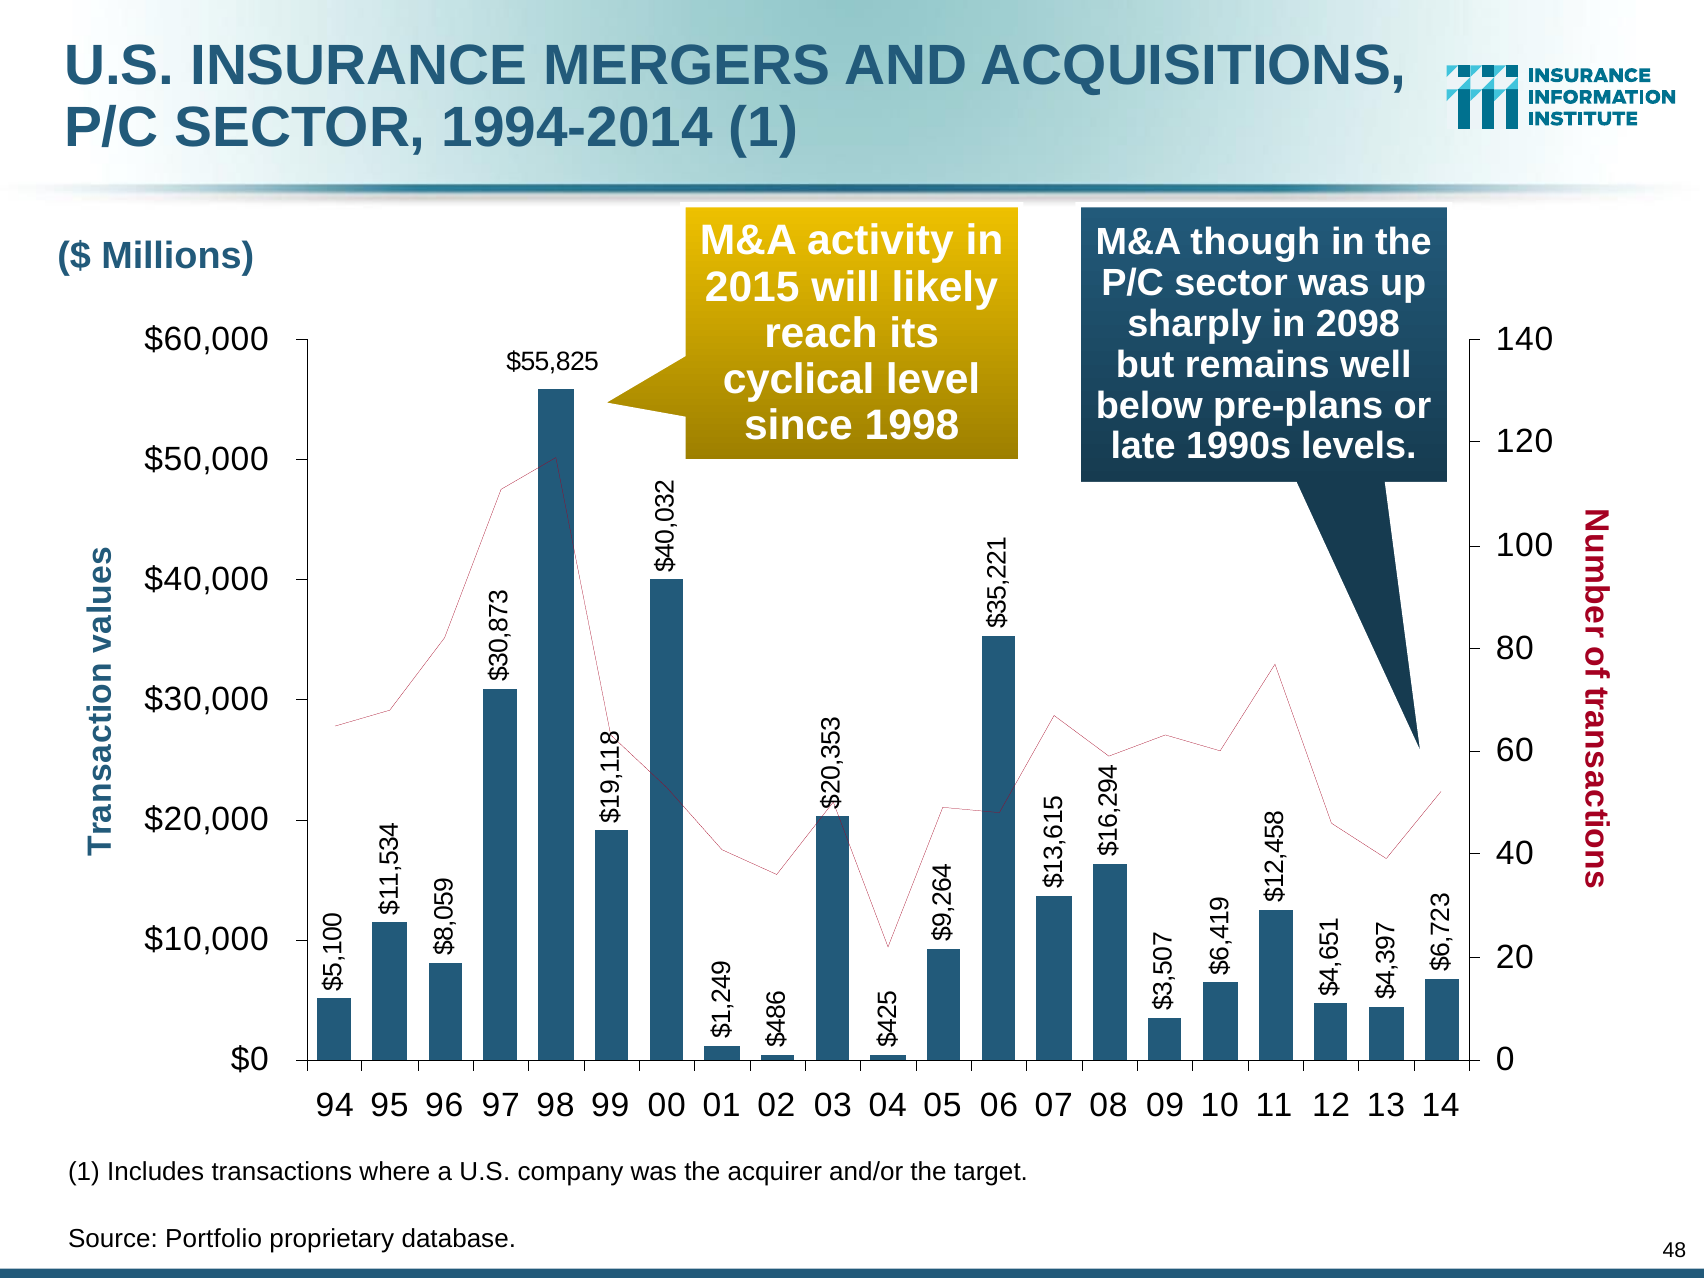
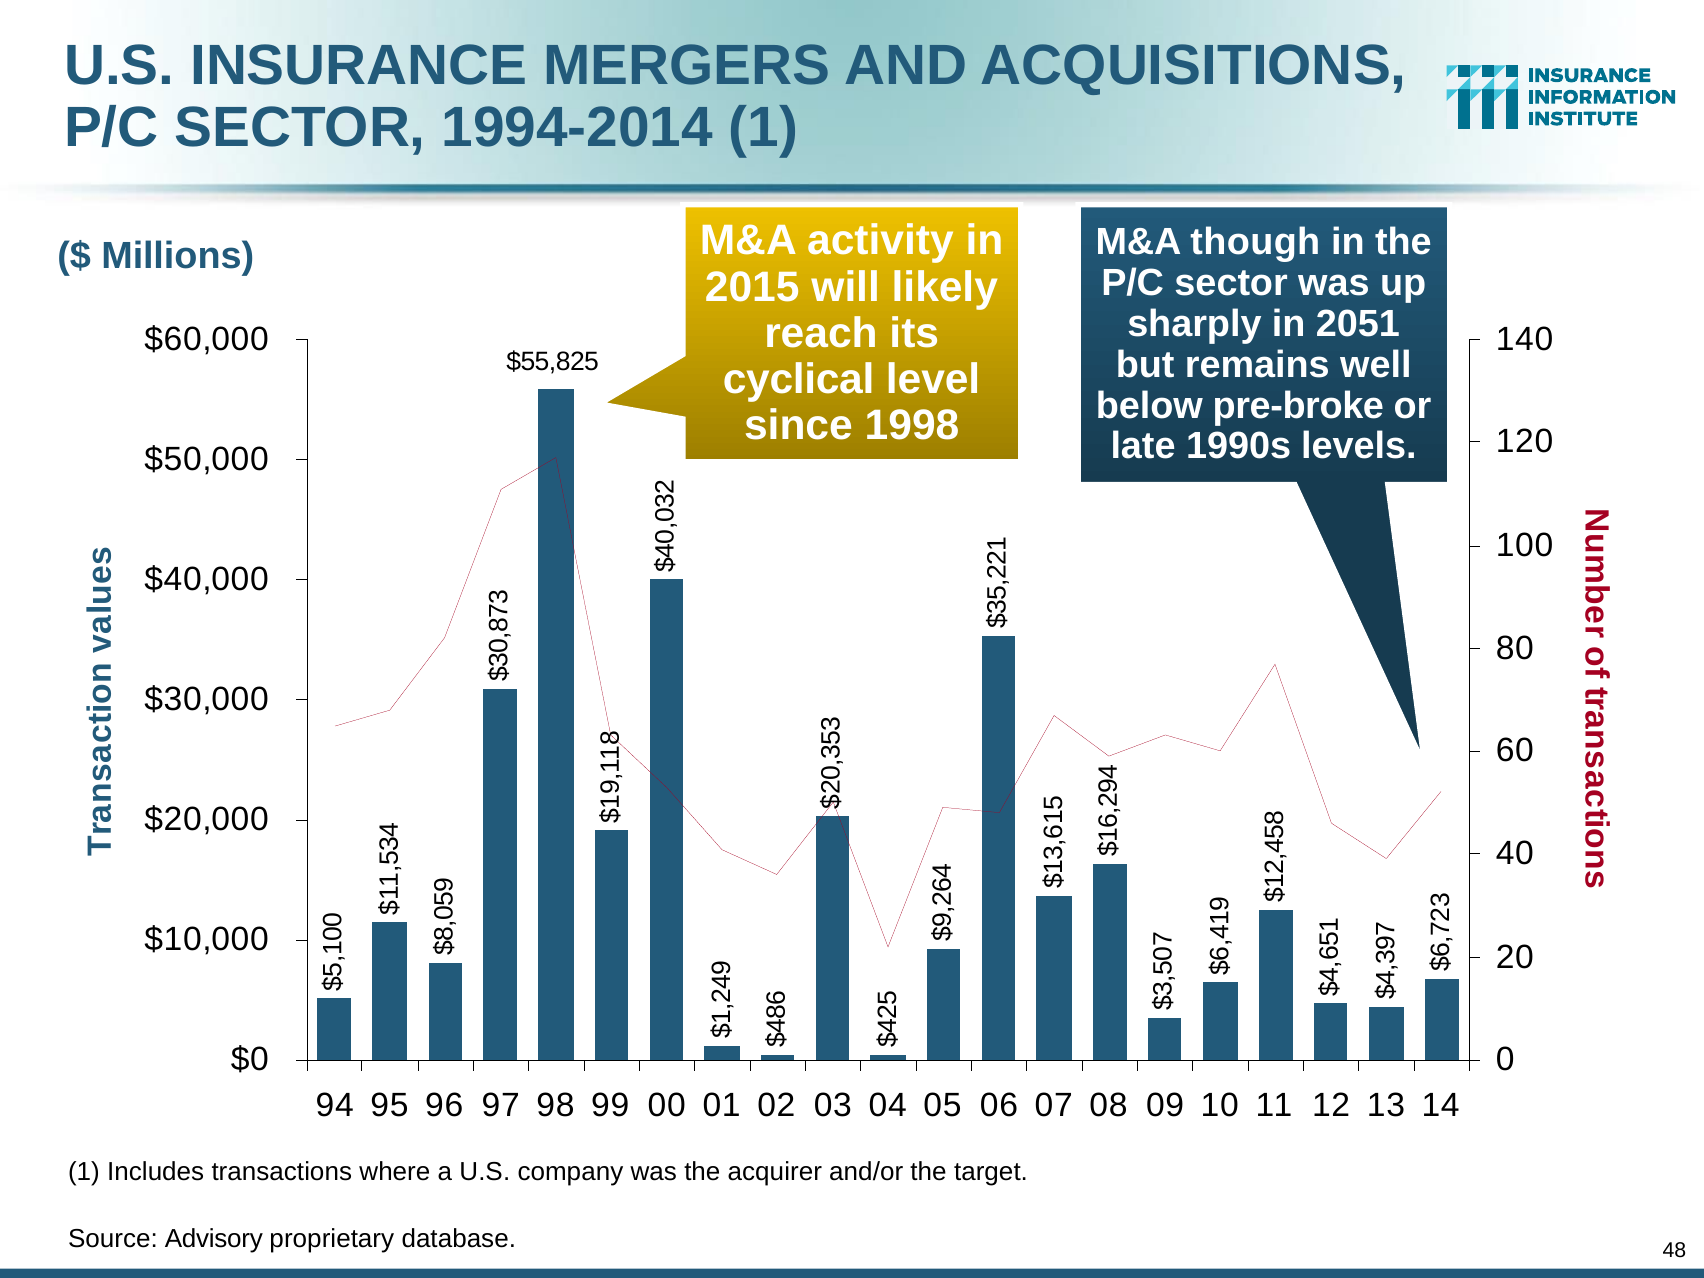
2098: 2098 -> 2051
pre-plans: pre-plans -> pre-broke
Portfolio: Portfolio -> Advisory
